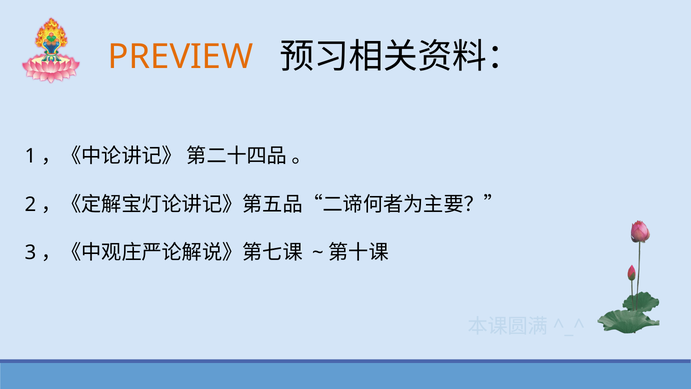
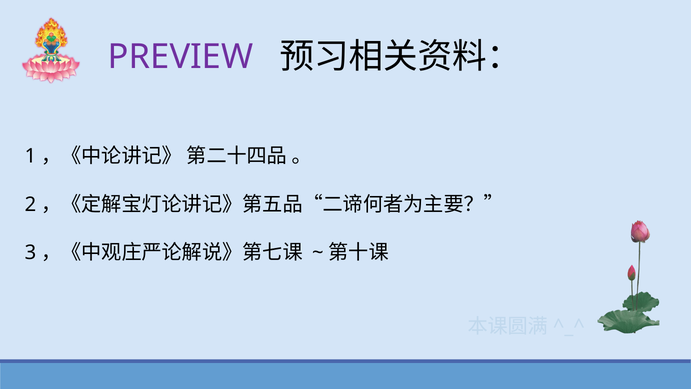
PREVIEW colour: orange -> purple
